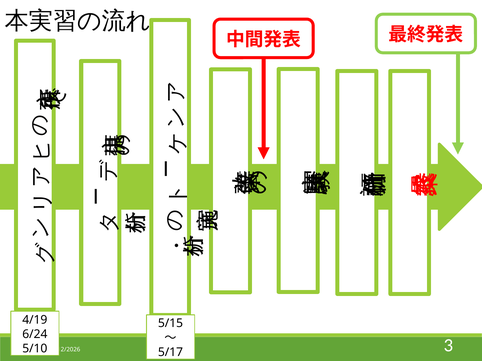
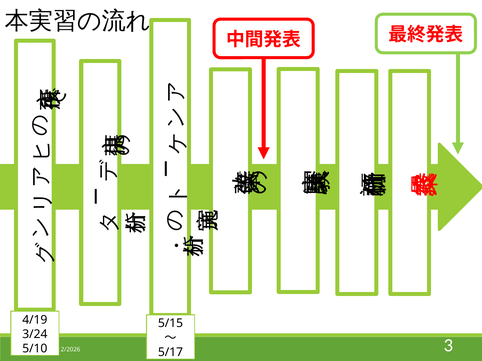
6/24: 6/24 -> 3/24
